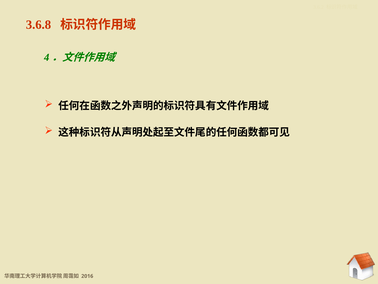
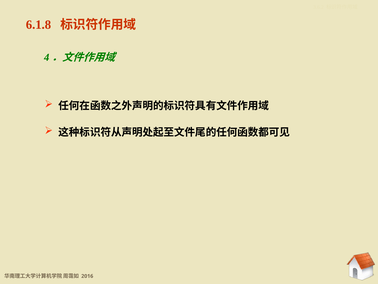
3.6.8: 3.6.8 -> 6.1.8
